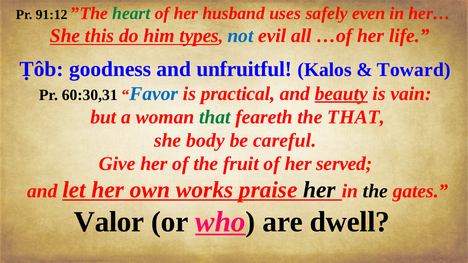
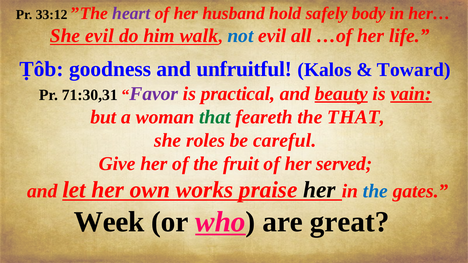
91:12: 91:12 -> 33:12
heart colour: green -> purple
uses: uses -> hold
even: even -> body
She this: this -> evil
types: types -> walk
60:30,31: 60:30,31 -> 71:30,31
Favor colour: blue -> purple
vain underline: none -> present
body: body -> roles
the at (375, 191) colour: black -> blue
Valor: Valor -> Week
dwell: dwell -> great
